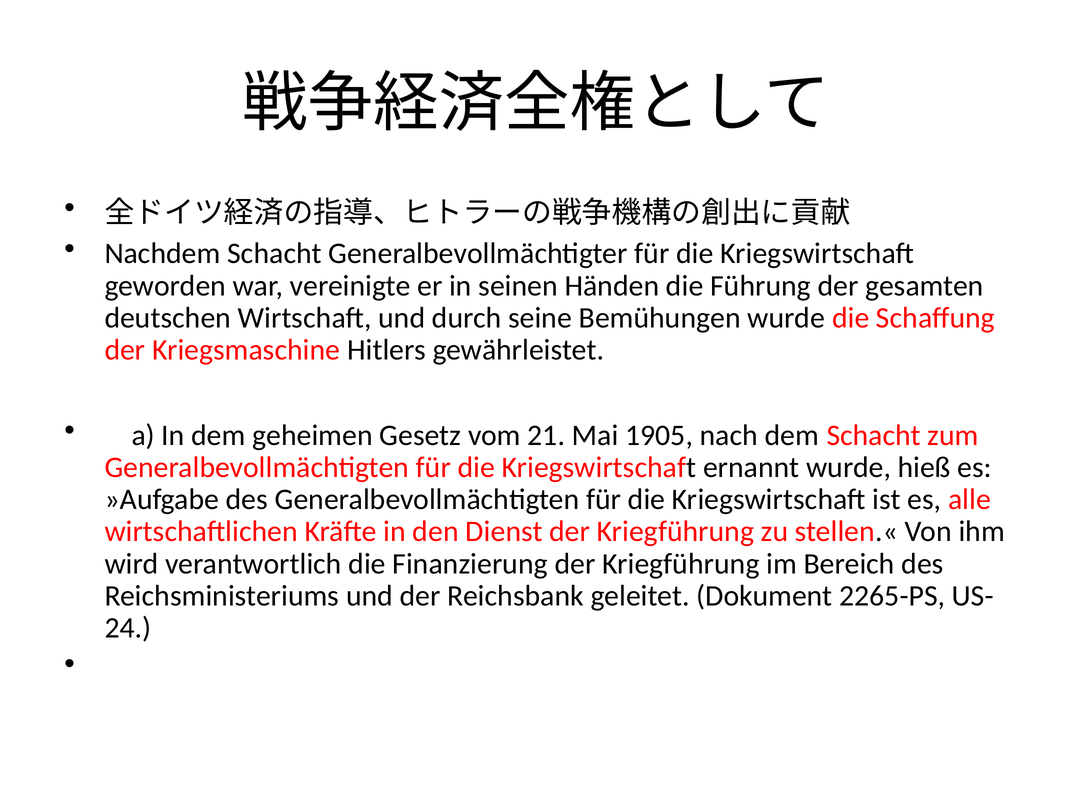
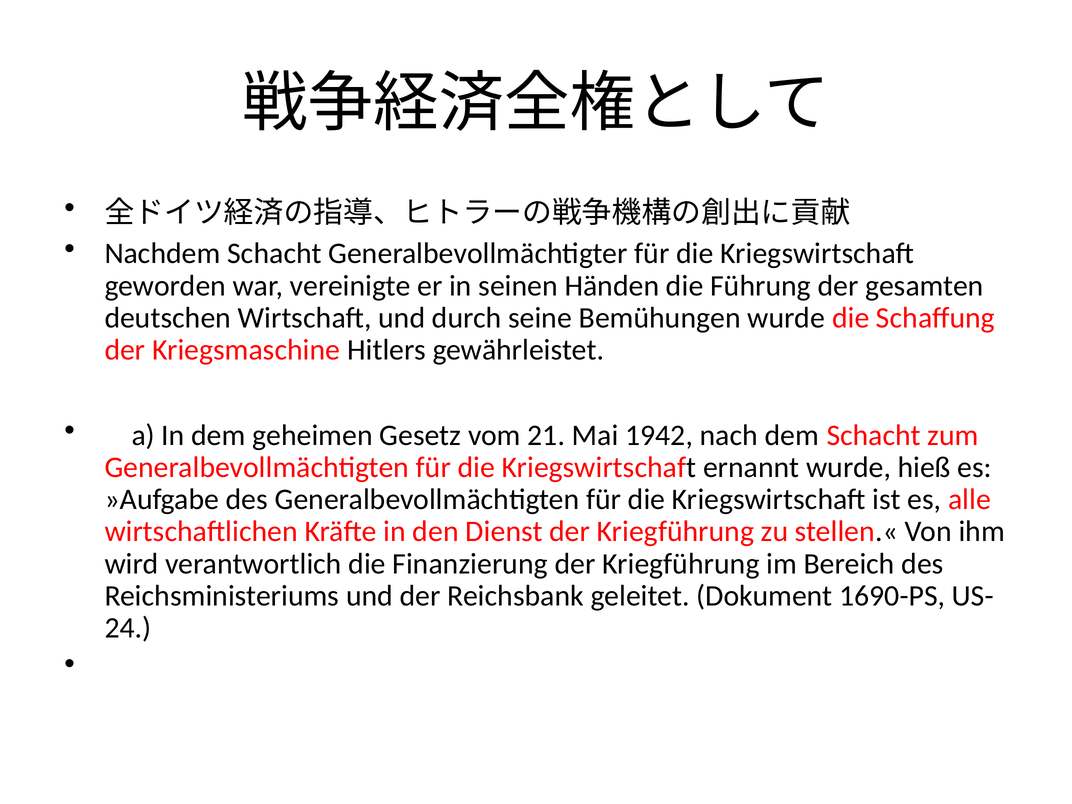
1905: 1905 -> 1942
2265-PS: 2265-PS -> 1690-PS
